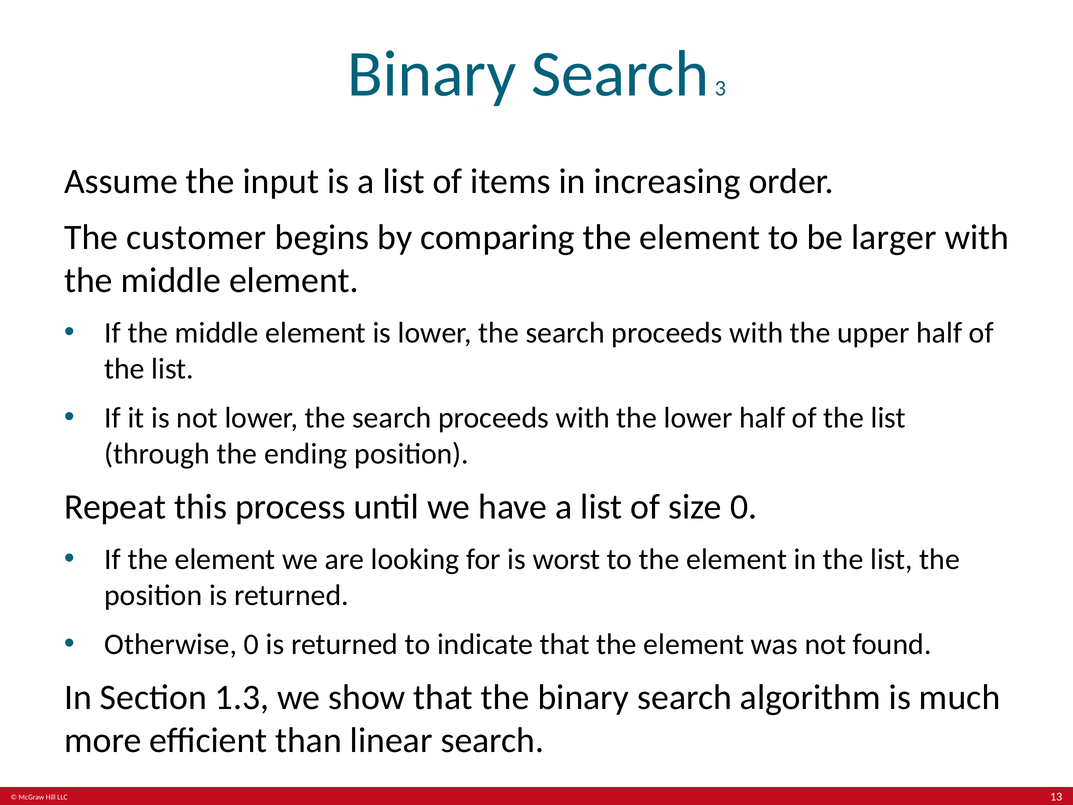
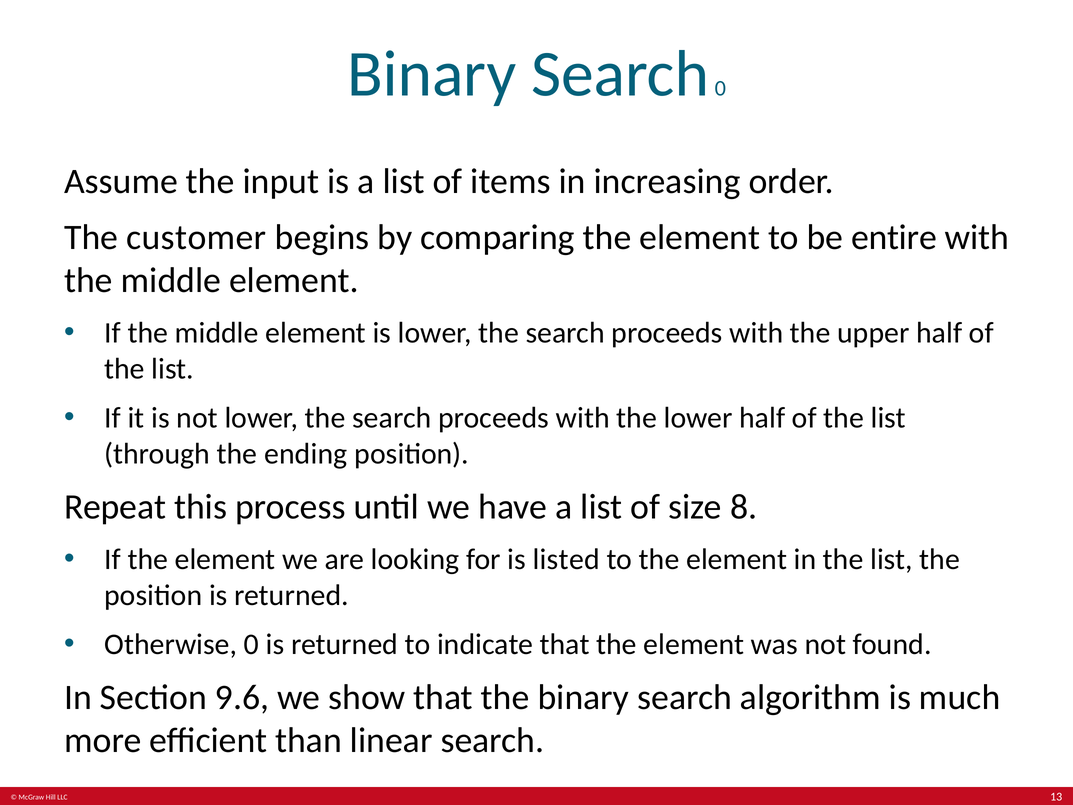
Search 3: 3 -> 0
larger: larger -> entire
size 0: 0 -> 8
worst: worst -> listed
1.3: 1.3 -> 9.6
